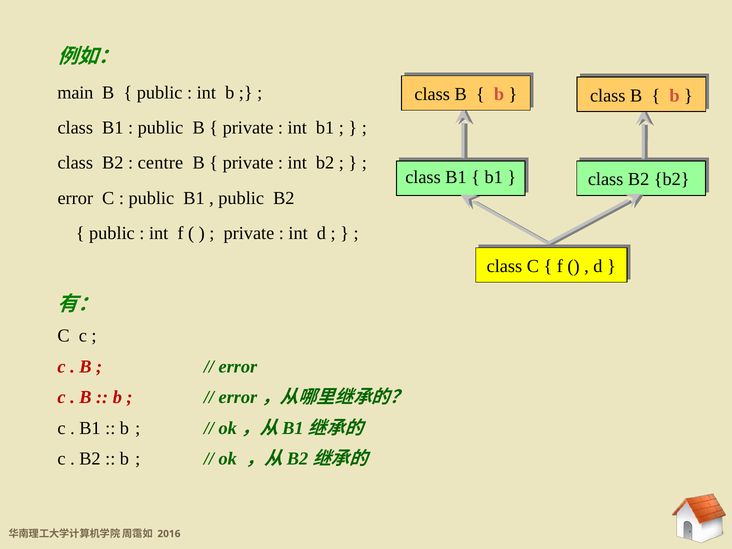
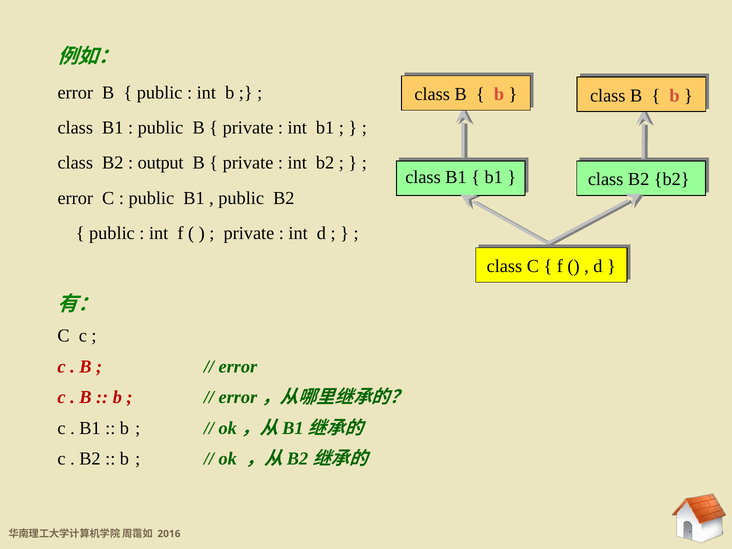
main at (75, 93): main -> error
centre: centre -> output
